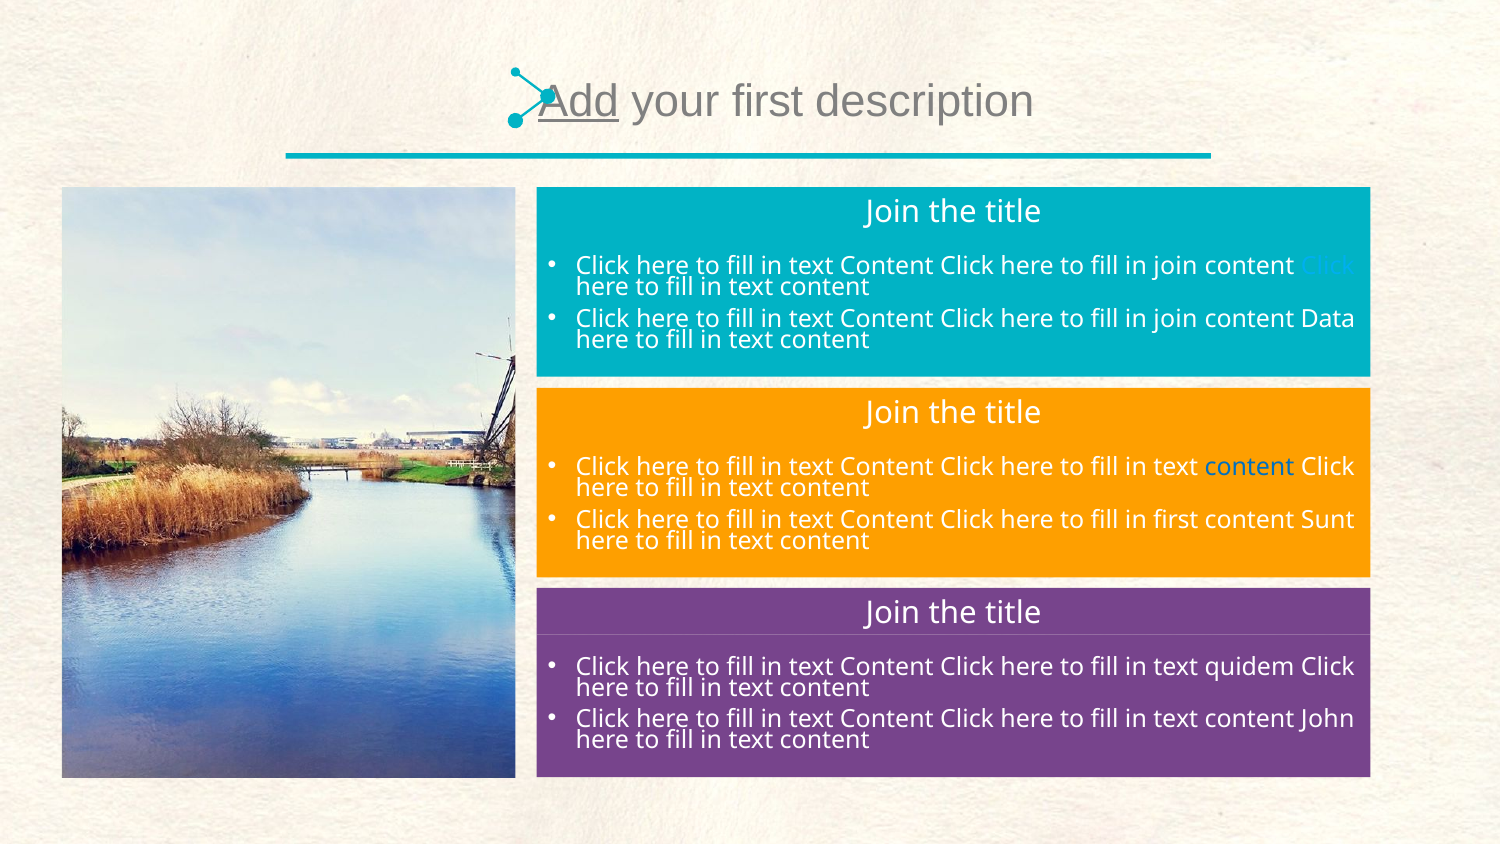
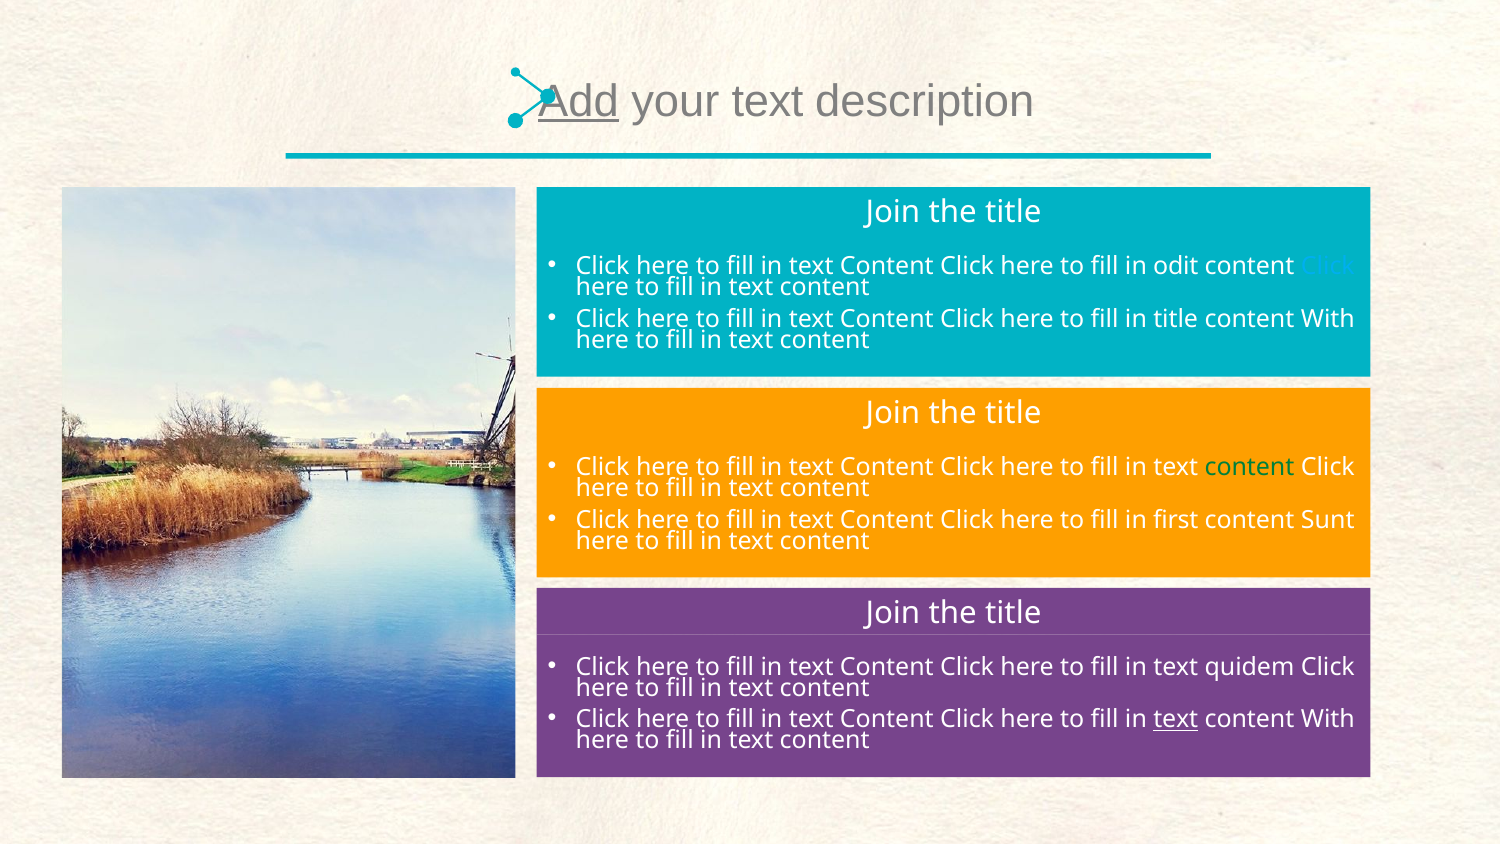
your first: first -> text
join at (1176, 267): join -> odit
join at (1176, 319): join -> title
Data at (1328, 319): Data -> With
content at (1249, 468) colour: blue -> green
text at (1176, 720) underline: none -> present
John at (1328, 720): John -> With
